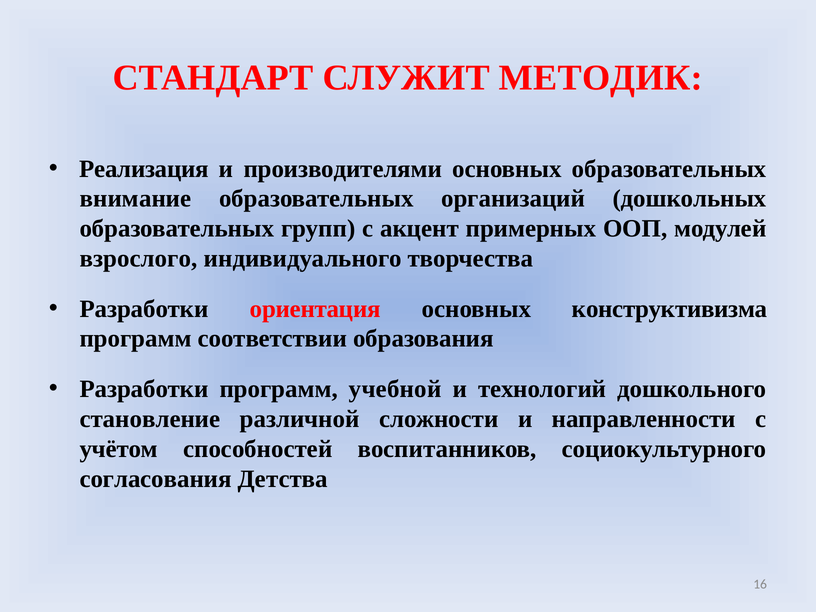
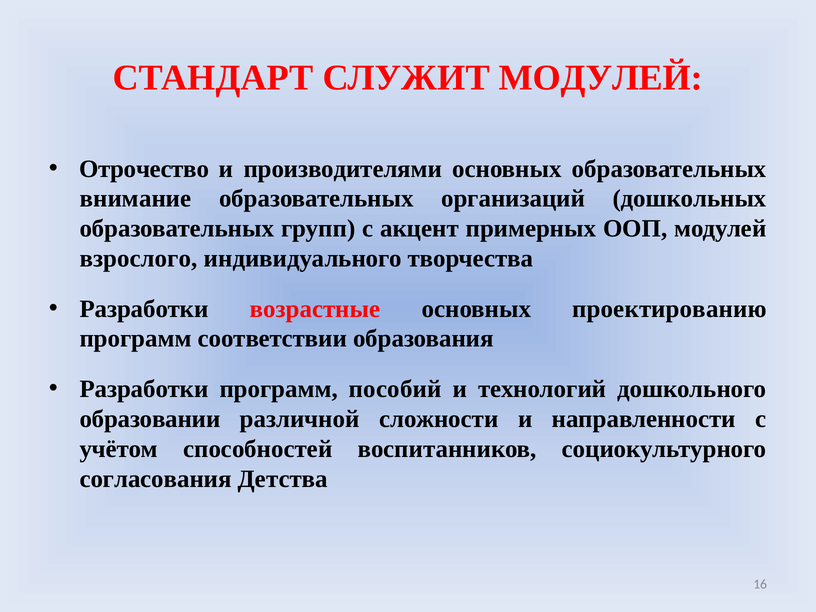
СЛУЖИТ МЕТОДИК: МЕТОДИК -> МОДУЛЕЙ
Реализация: Реализация -> Отрочество
ориентация: ориентация -> возрастные
конструктивизма: конструктивизма -> проектированию
учебной: учебной -> пособий
становление: становление -> образовании
